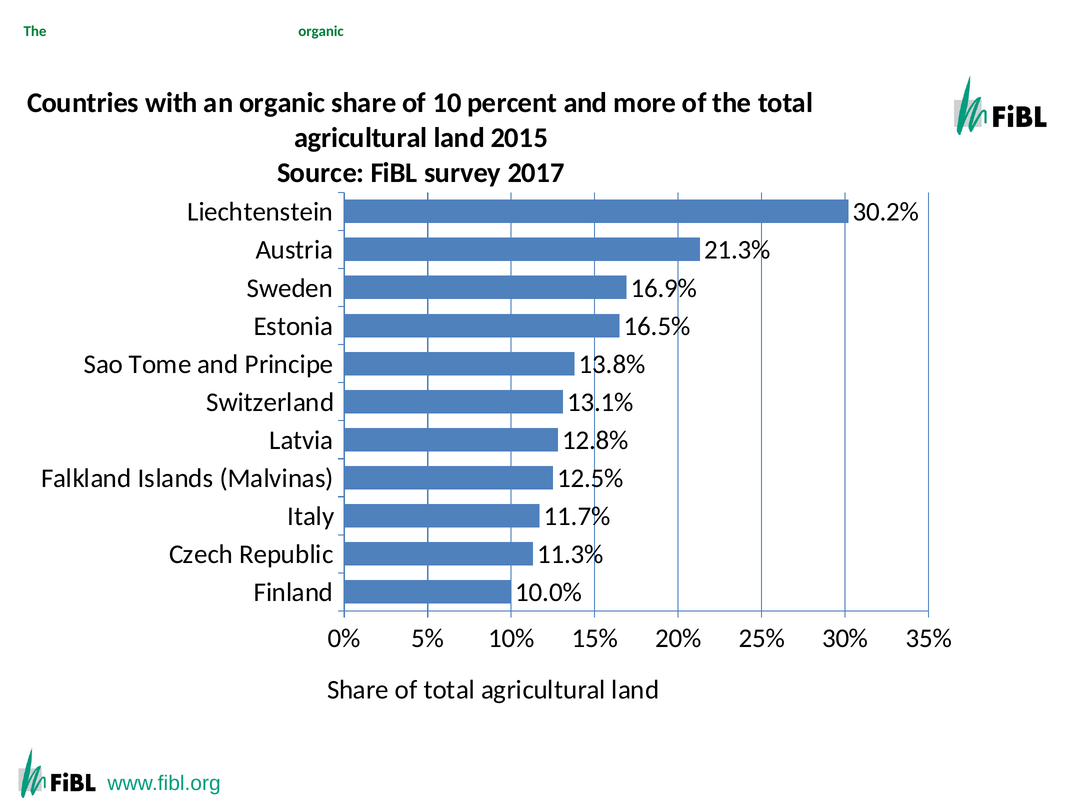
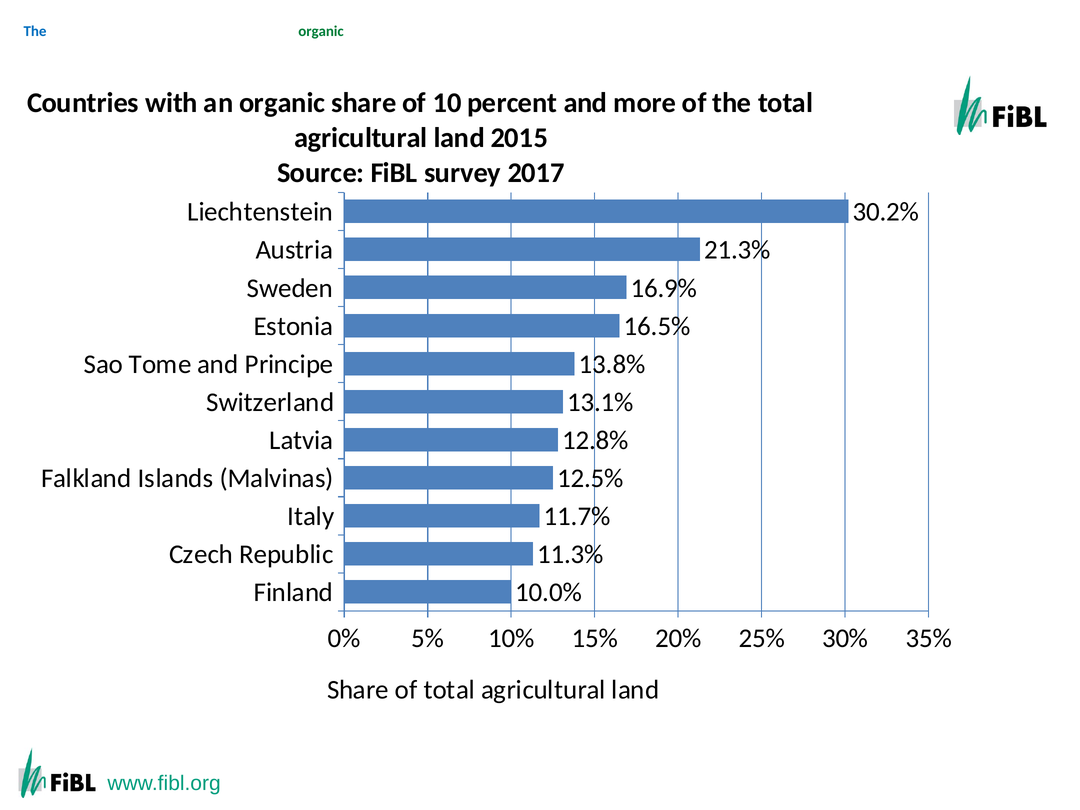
The at (35, 31) colour: green -> blue
